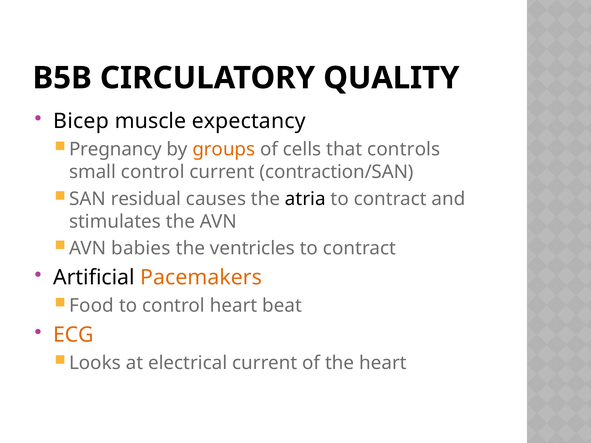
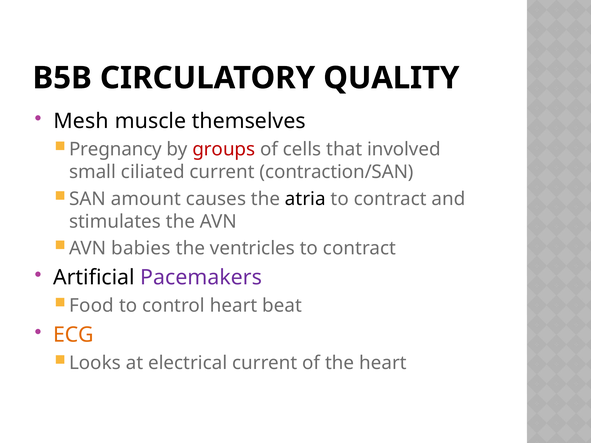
Bicep: Bicep -> Mesh
expectancy: expectancy -> themselves
groups colour: orange -> red
controls: controls -> involved
small control: control -> ciliated
residual: residual -> amount
Pacemakers colour: orange -> purple
